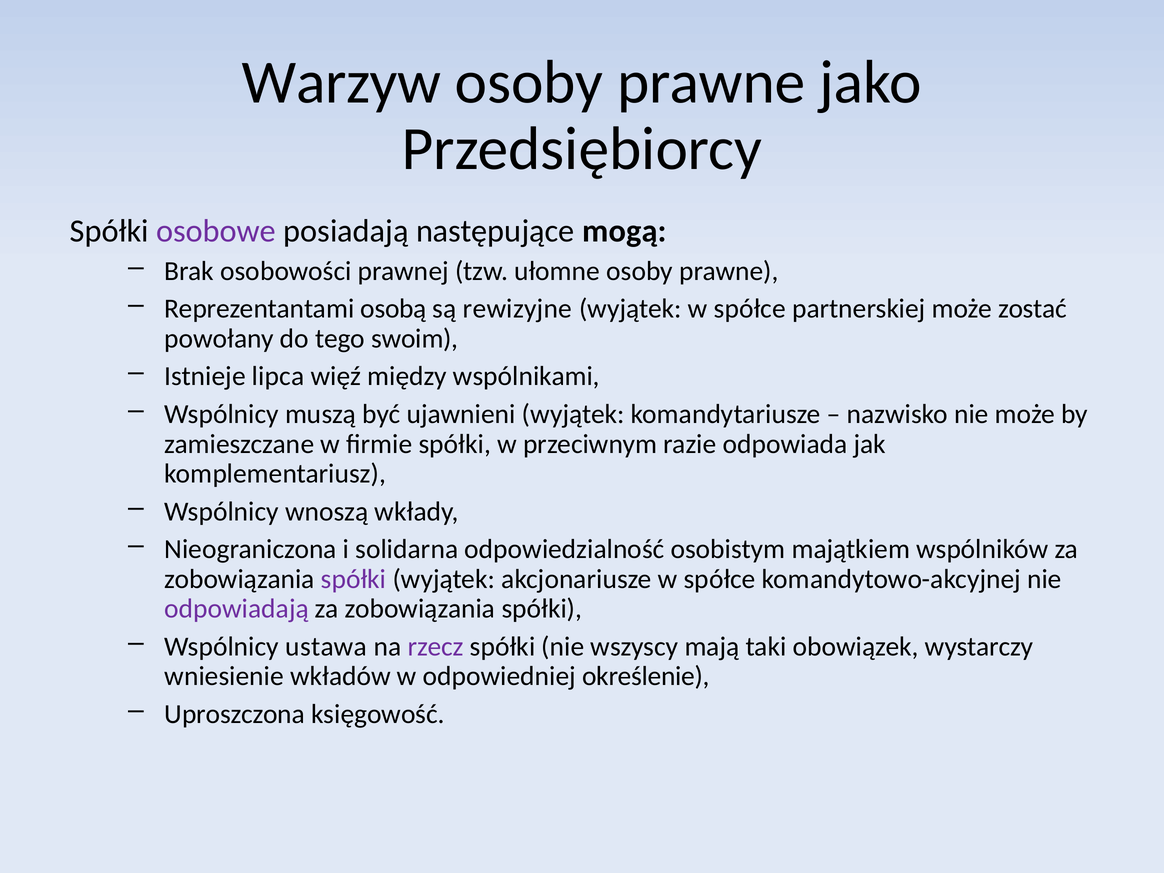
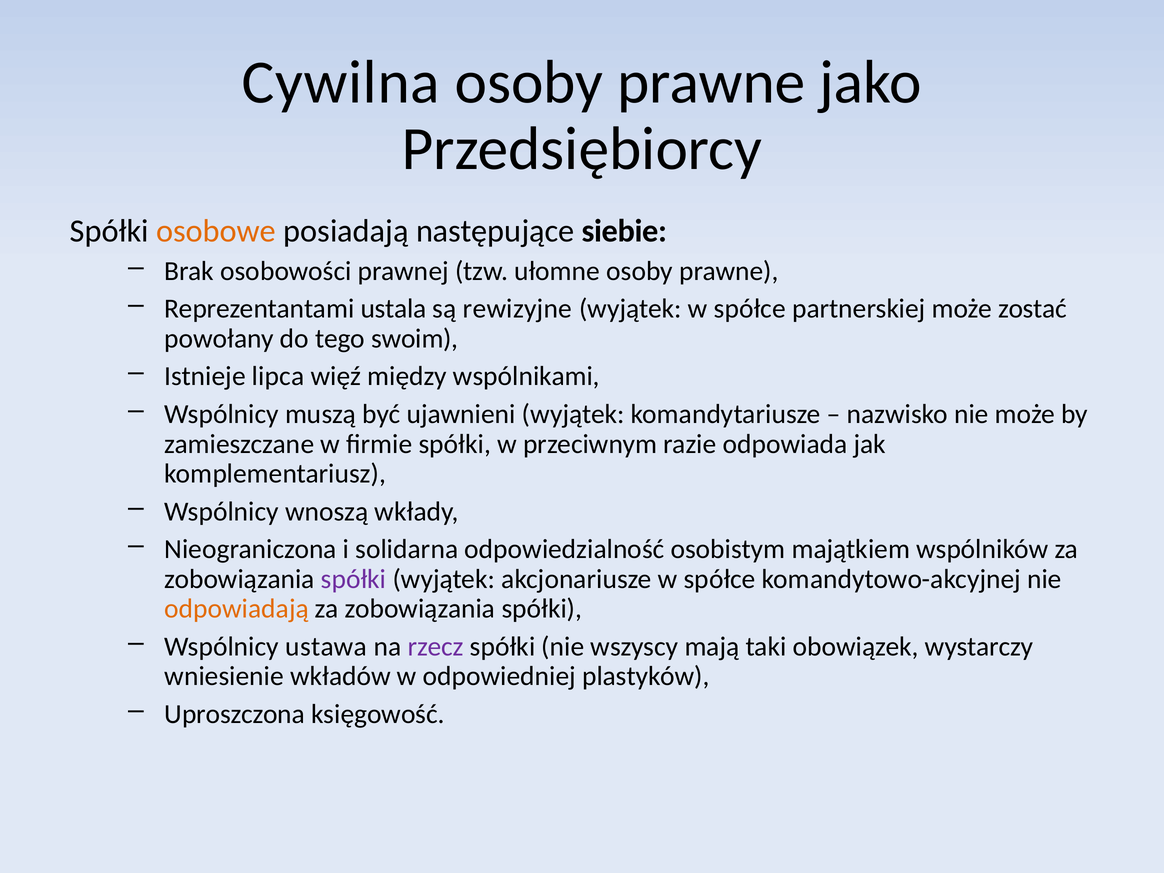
Warzyw: Warzyw -> Cywilna
osobowe colour: purple -> orange
mogą: mogą -> siebie
osobą: osobą -> ustala
odpowiadają colour: purple -> orange
określenie: określenie -> plastyków
